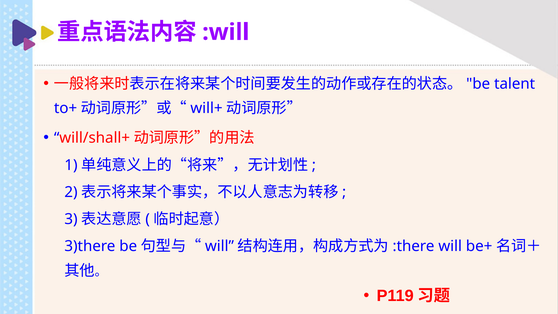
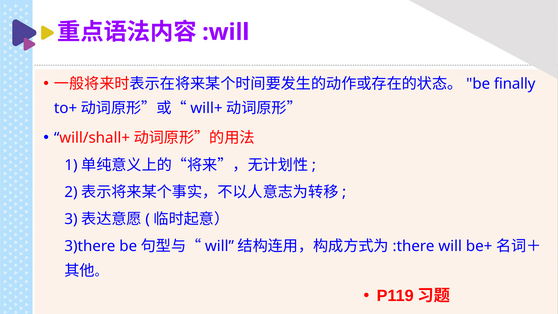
talent: talent -> finally
